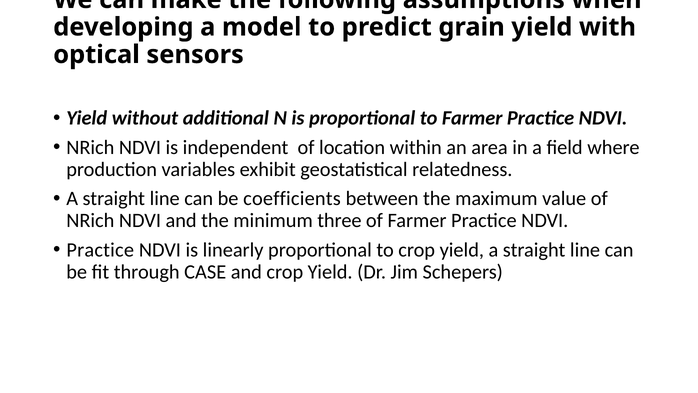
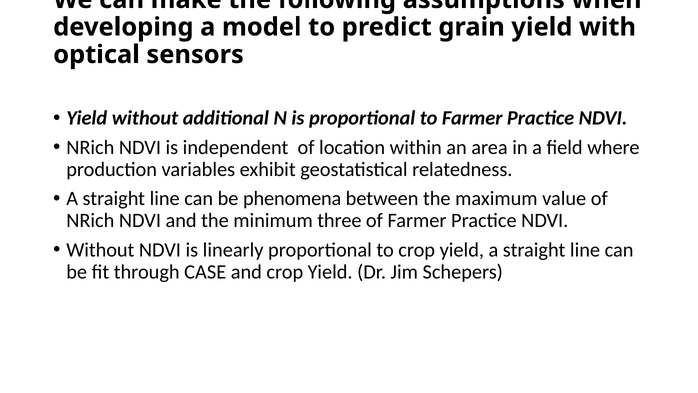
coefficients: coefficients -> phenomena
Practice at (100, 250): Practice -> Without
